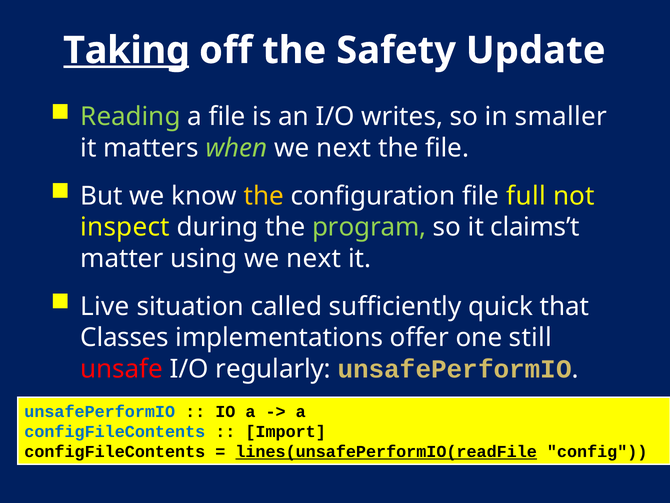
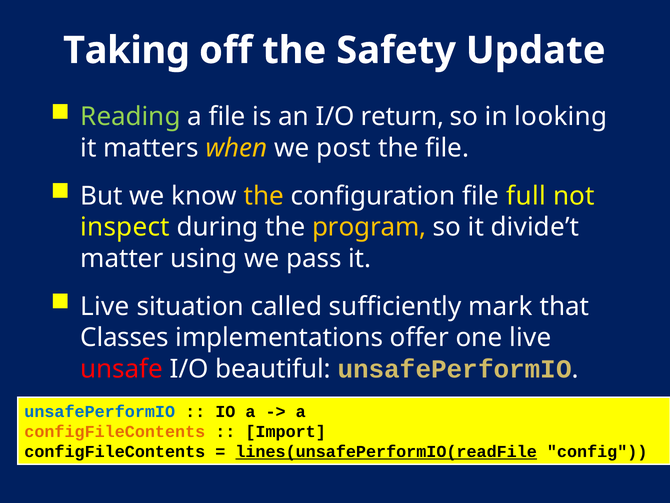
Taking underline: present -> none
writes: writes -> return
smaller: smaller -> looking
when colour: light green -> yellow
next at (344, 148): next -> post
program colour: light green -> yellow
claims’t: claims’t -> divide’t
next at (314, 258): next -> pass
quick: quick -> mark
one still: still -> live
regularly: regularly -> beautiful
configFileContents at (115, 431) colour: blue -> orange
